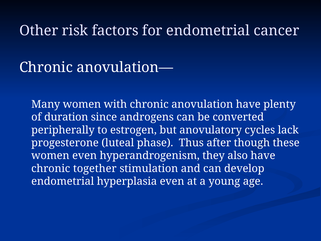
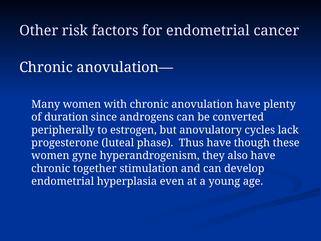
Thus after: after -> have
women even: even -> gyne
